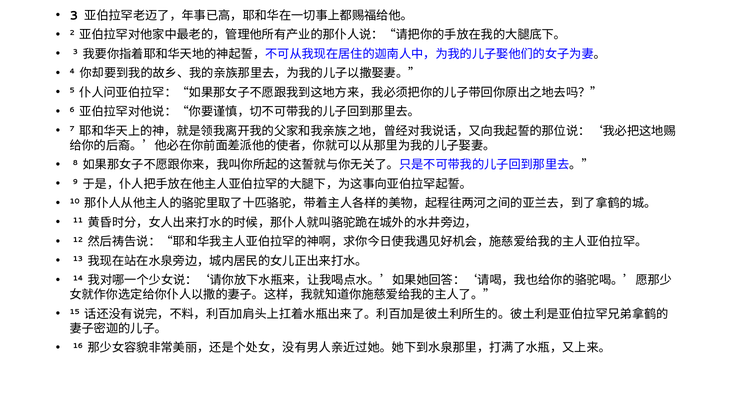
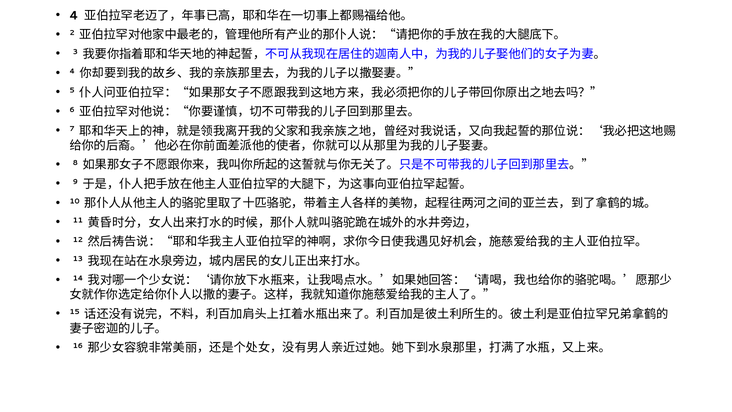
3 at (74, 16): 3 -> 4
